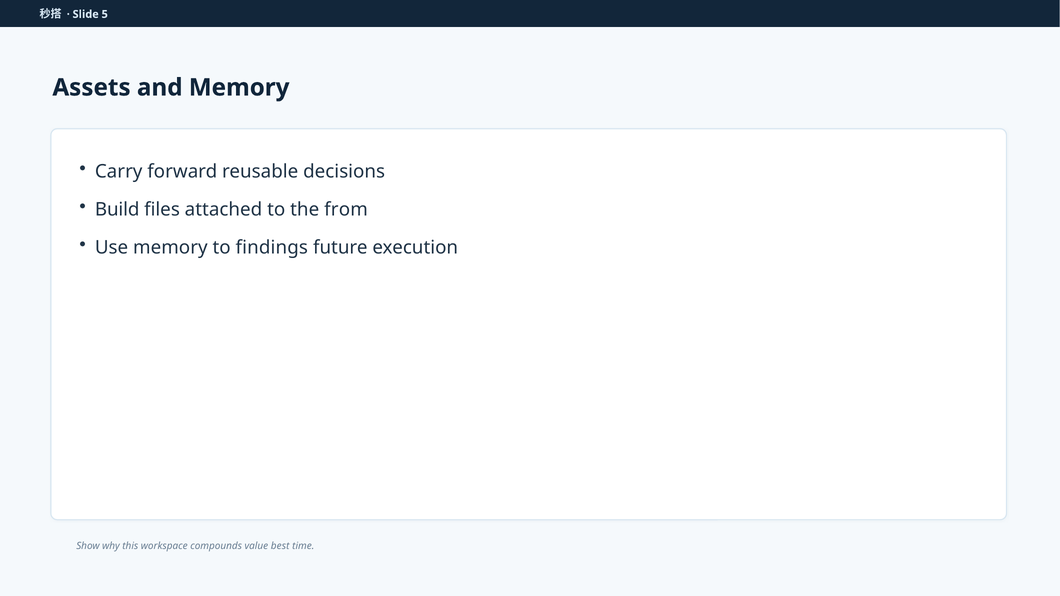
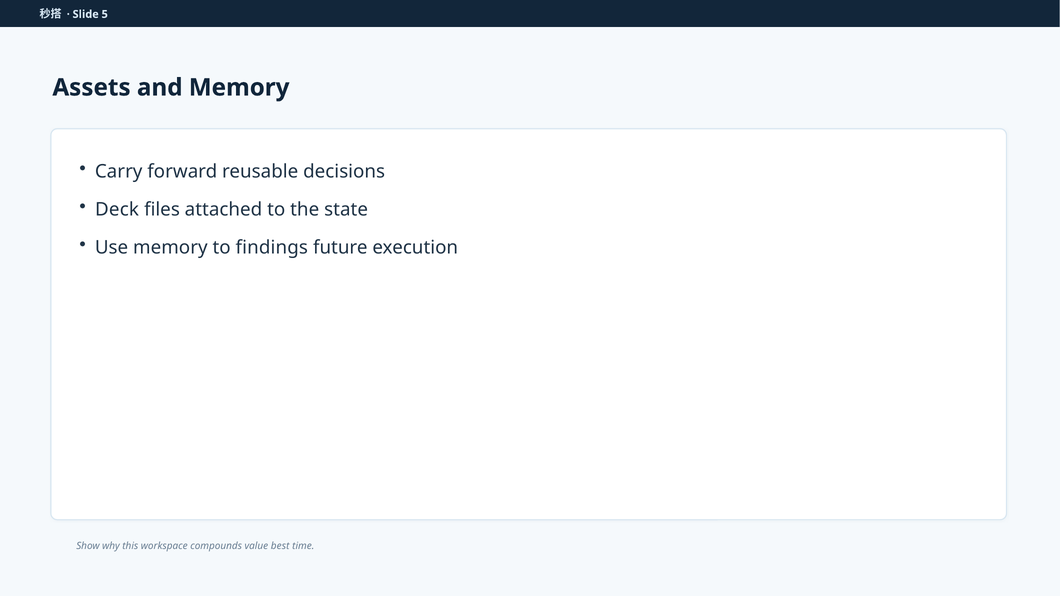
Build: Build -> Deck
from: from -> state
